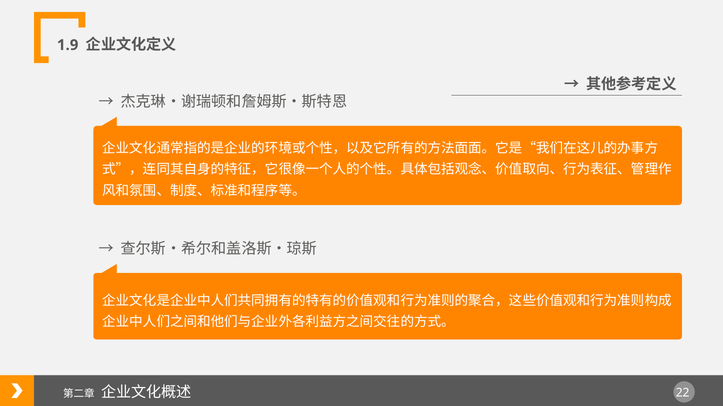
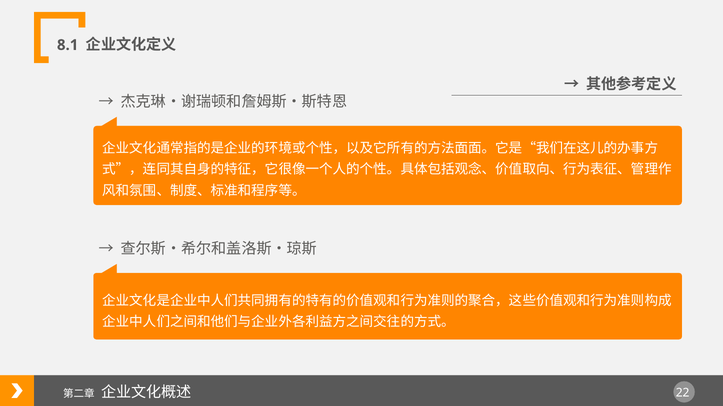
1.9: 1.9 -> 8.1
